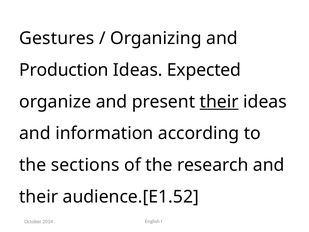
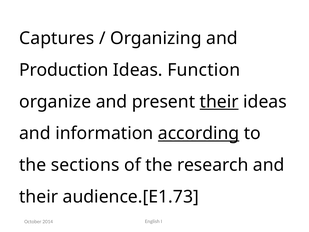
Gestures: Gestures -> Captures
Expected: Expected -> Function
according underline: none -> present
audience.[E1.52: audience.[E1.52 -> audience.[E1.73
